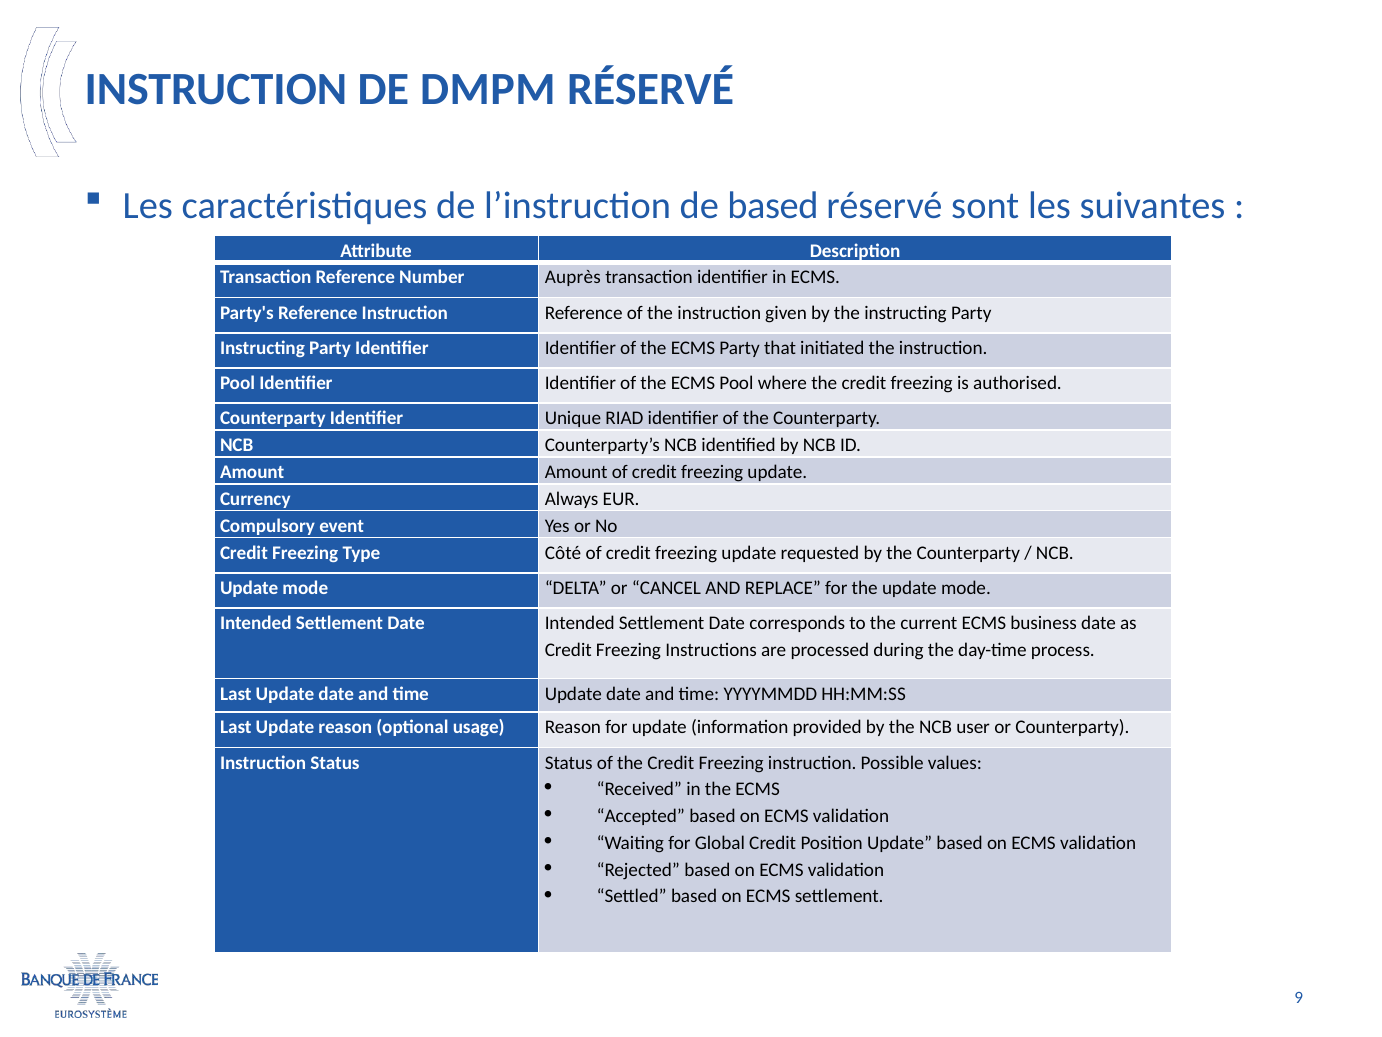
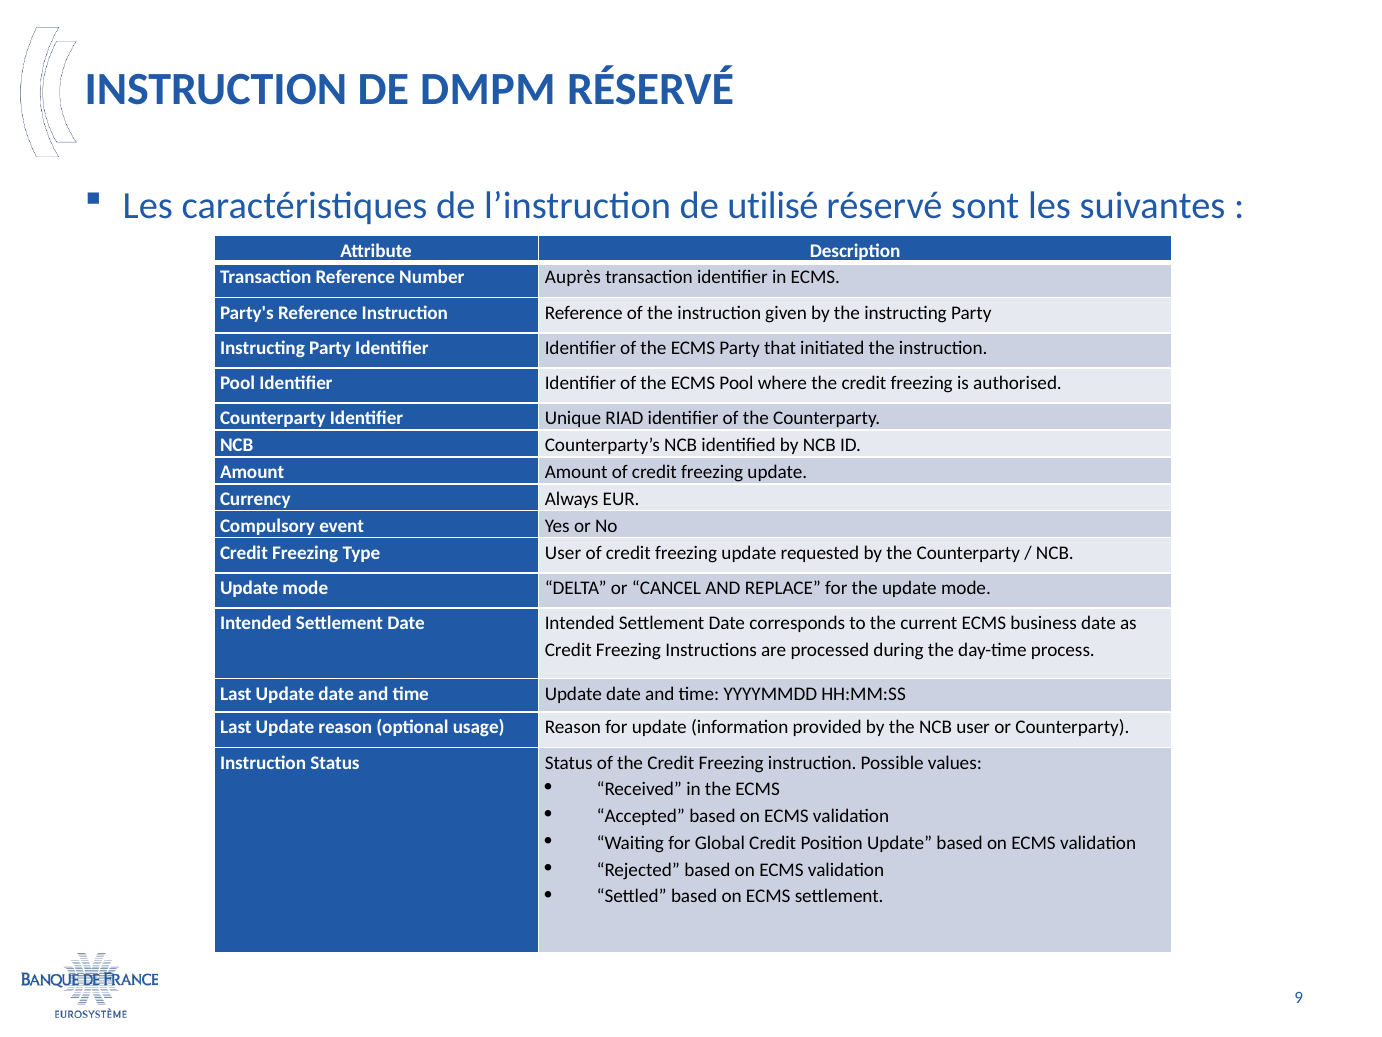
de based: based -> utilisé
Type Côté: Côté -> User
